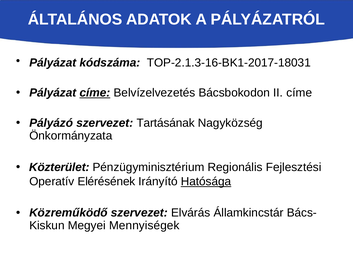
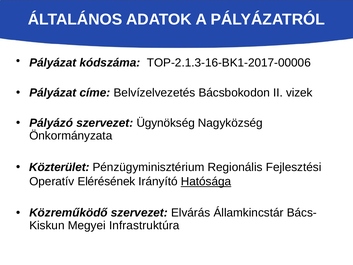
TOP-2.1.3-16-BK1-2017-18031: TOP-2.1.3-16-BK1-2017-18031 -> TOP-2.1.3-16-BK1-2017-00006
címe at (95, 93) underline: present -> none
II címe: címe -> vizek
Tartásának: Tartásának -> Ügynökség
Mennyiségek: Mennyiségek -> Infrastruktúra
